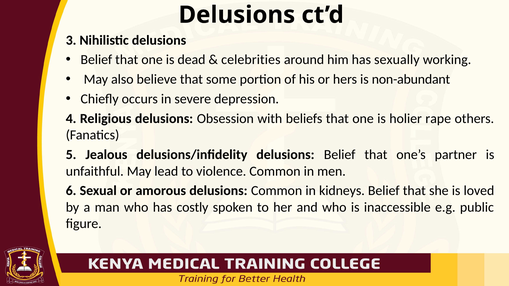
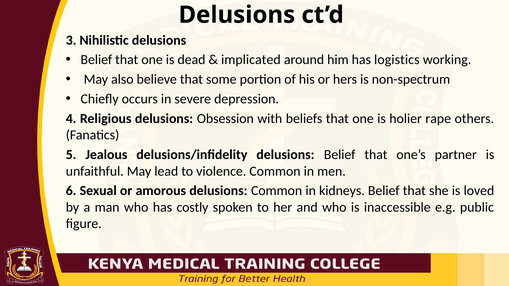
celebrities: celebrities -> implicated
sexually: sexually -> logistics
non-abundant: non-abundant -> non-spectrum
